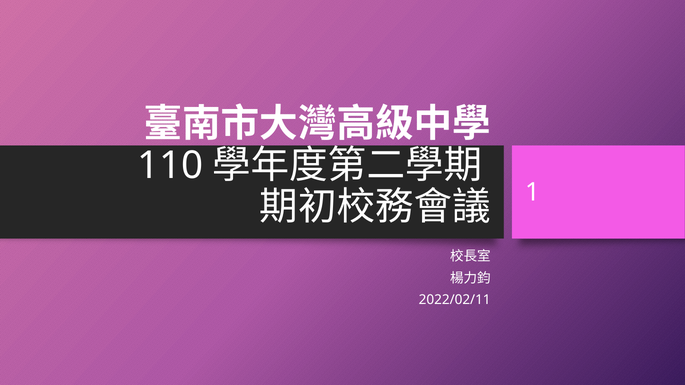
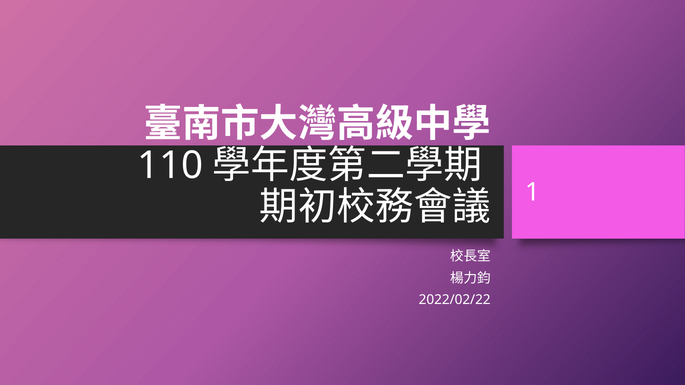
2022/02/11: 2022/02/11 -> 2022/02/22
